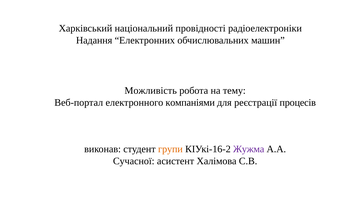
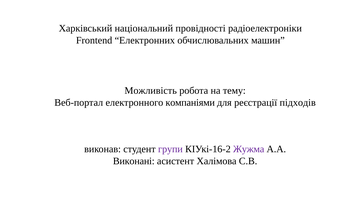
Надання: Надання -> Frontend
процесів: процесів -> підходів
групи colour: orange -> purple
Сучасної: Сучасної -> Виконані
